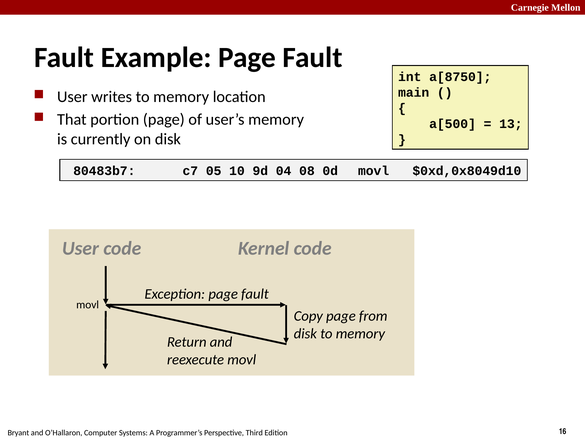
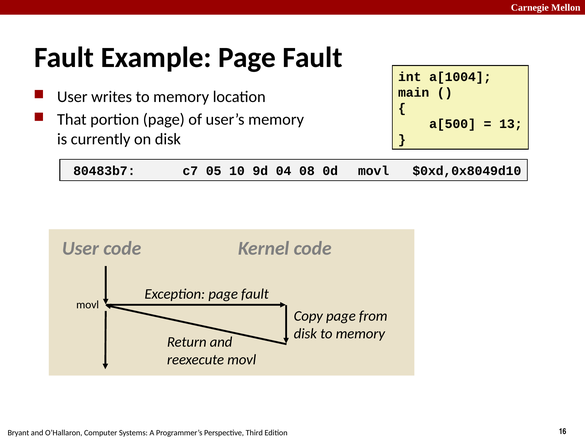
a[8750: a[8750 -> a[1004
